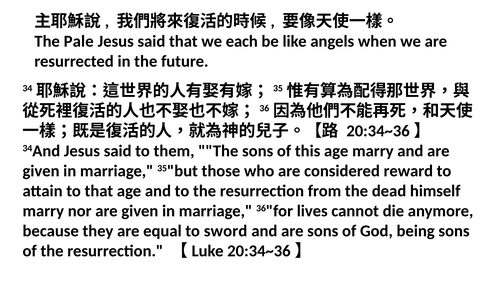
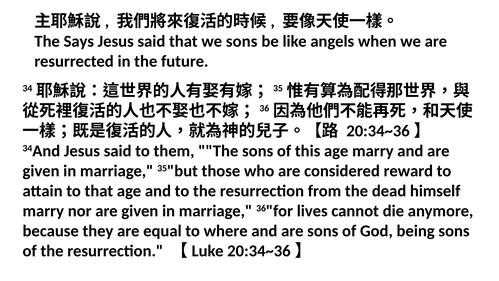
Pale: Pale -> Says
we each: each -> sons
sword: sword -> where
